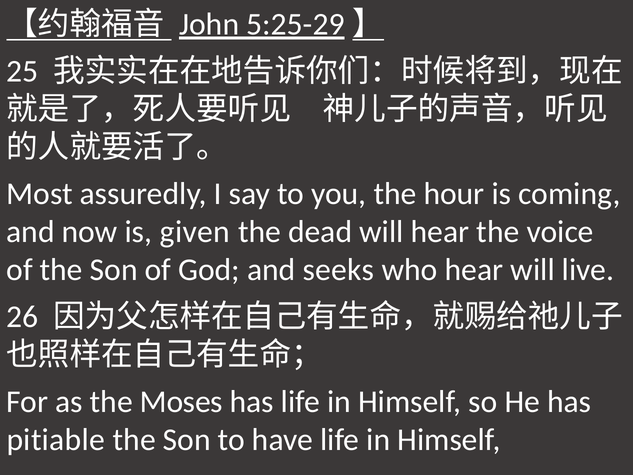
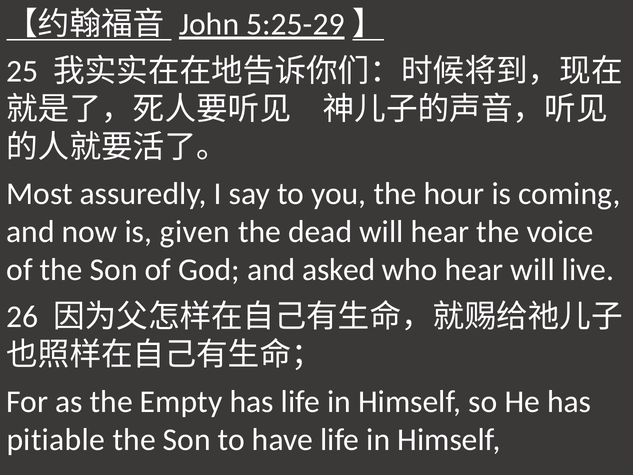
seeks: seeks -> asked
Moses: Moses -> Empty
